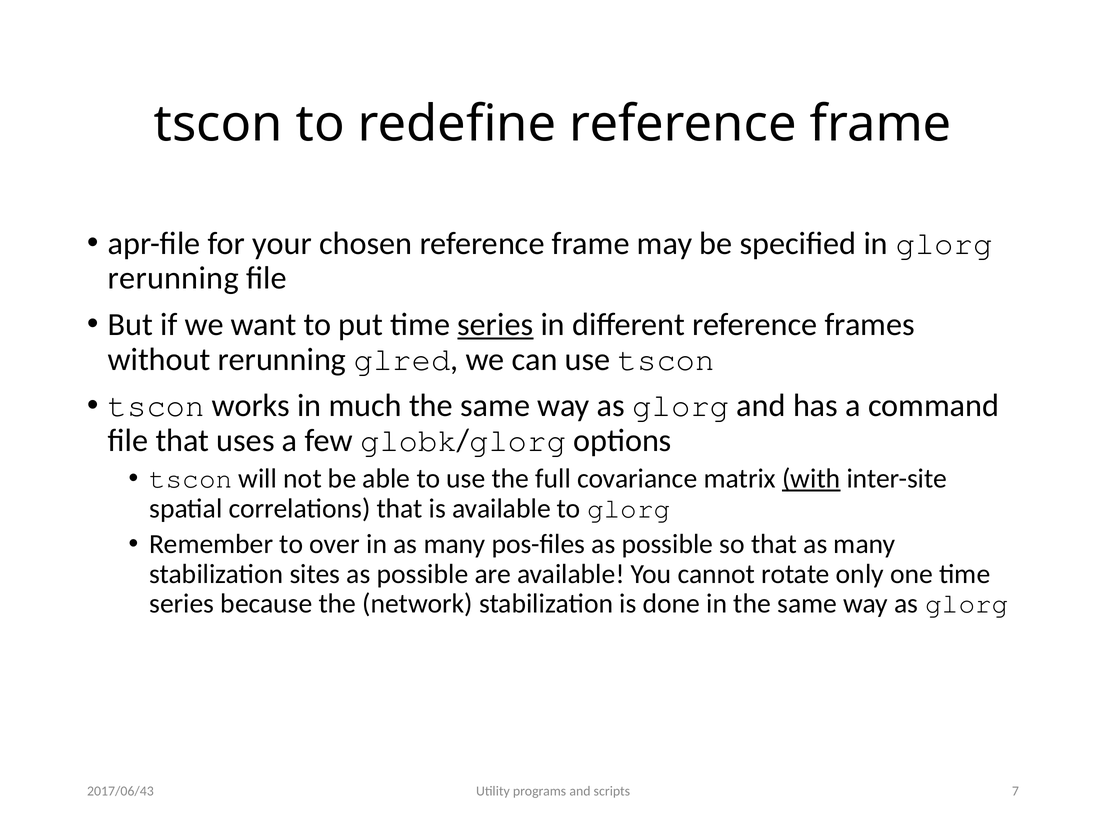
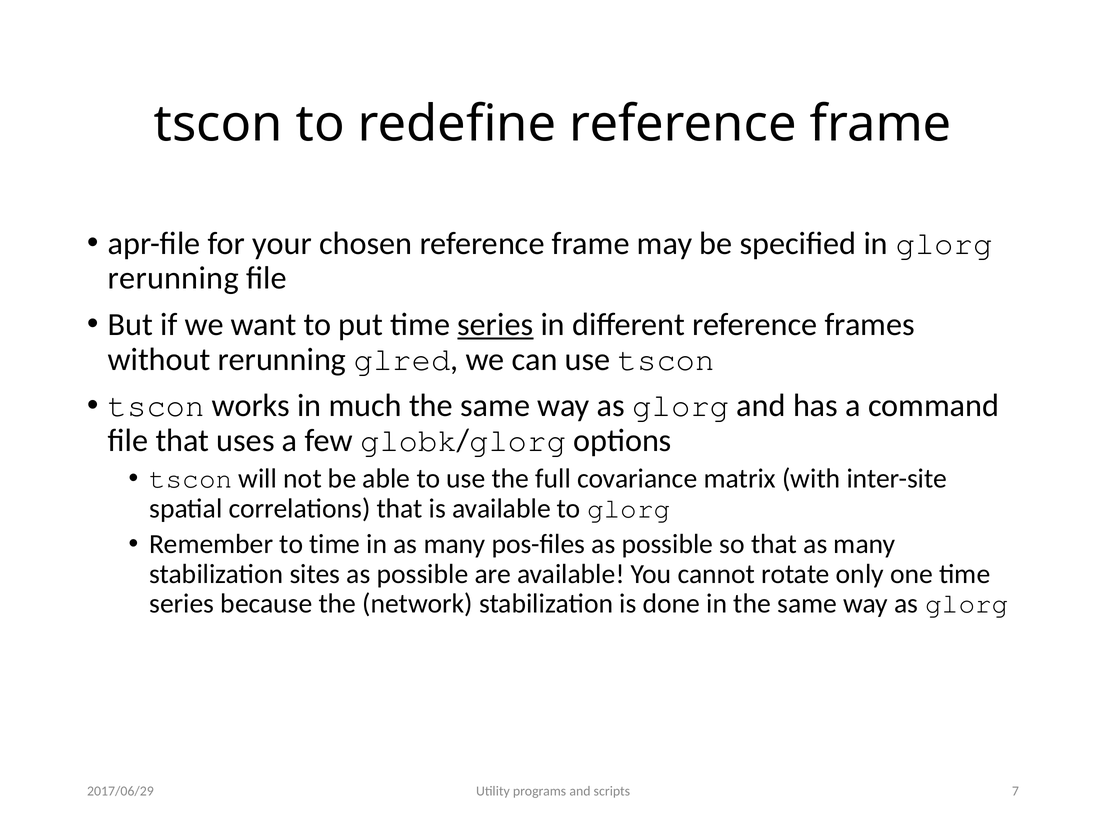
with underline: present -> none
to over: over -> time
2017/06/43: 2017/06/43 -> 2017/06/29
